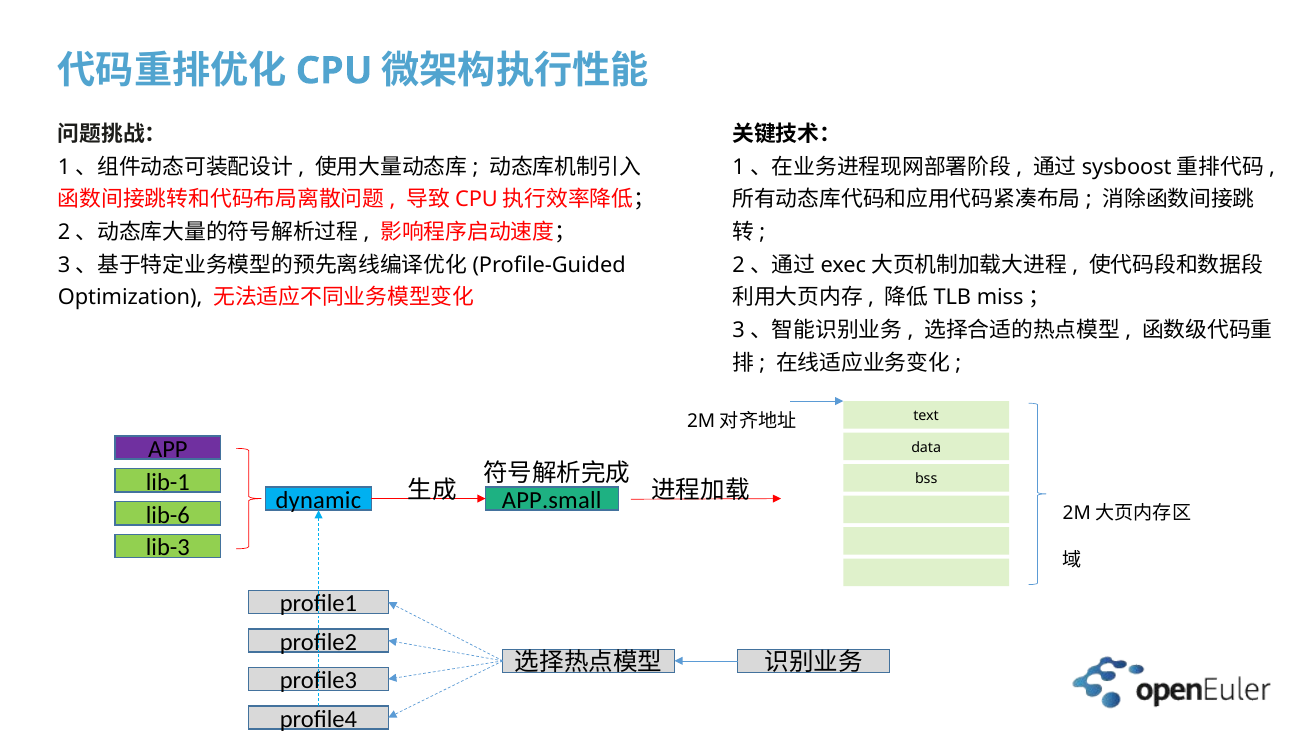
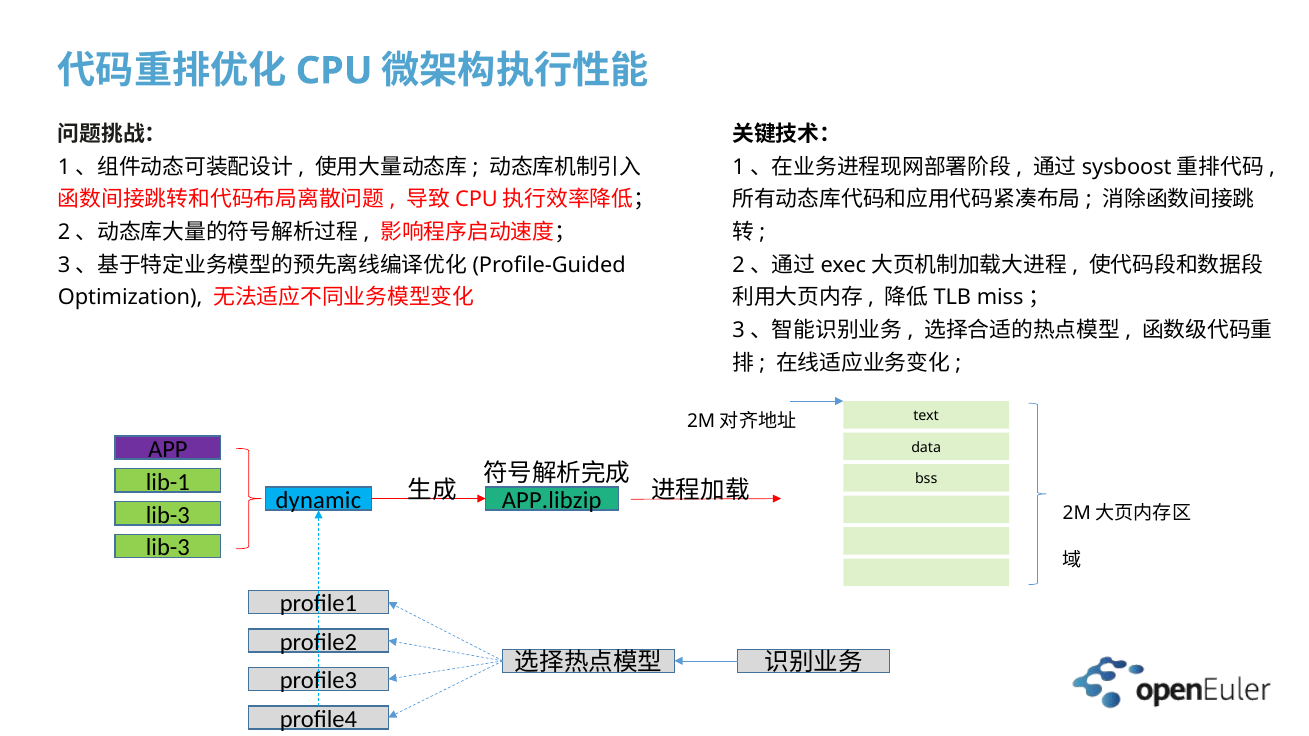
APP.small: APP.small -> APP.libzip
lib-6 at (168, 515): lib-6 -> lib-3
